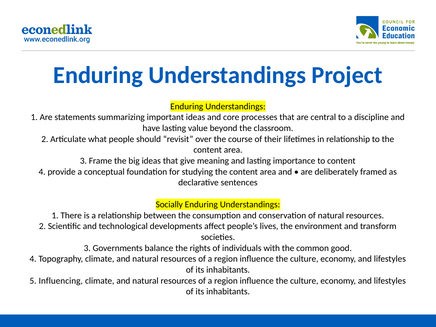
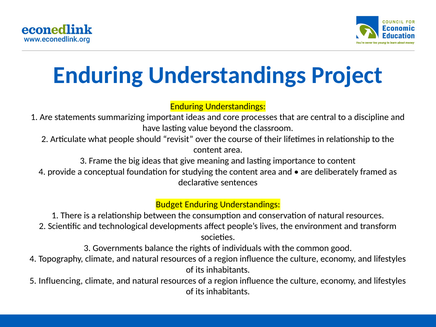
Socially: Socially -> Budget
